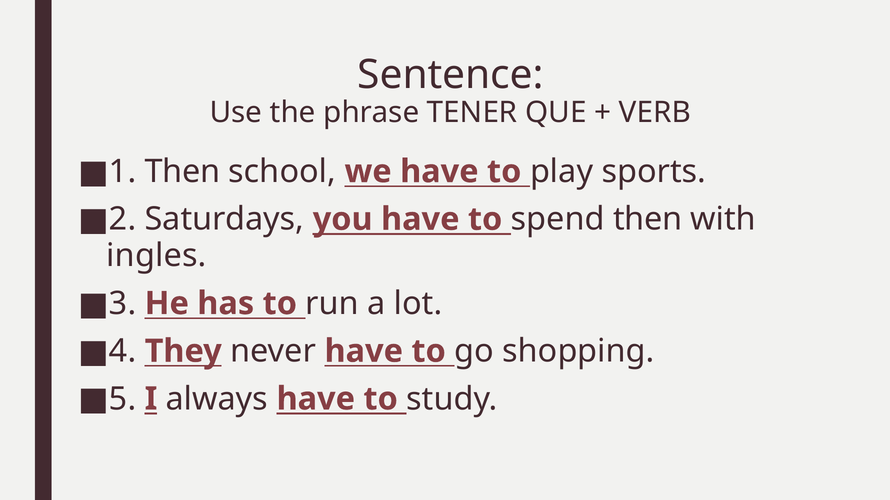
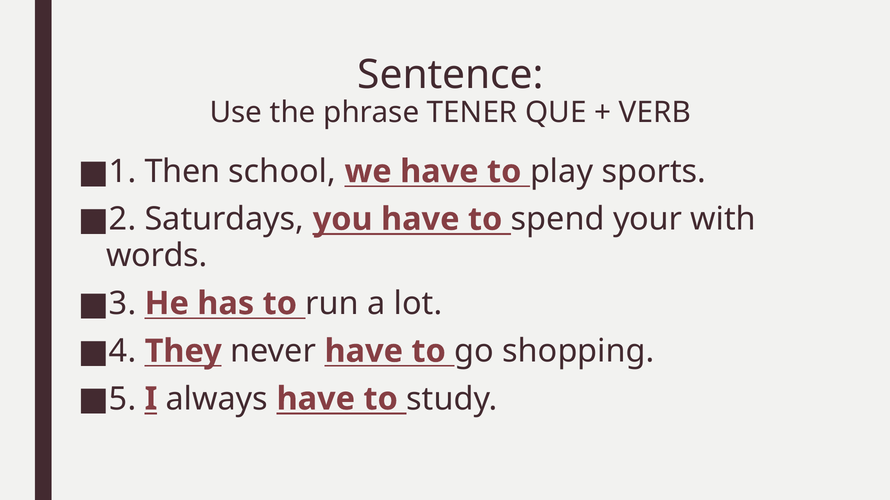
spend then: then -> your
ingles: ingles -> words
